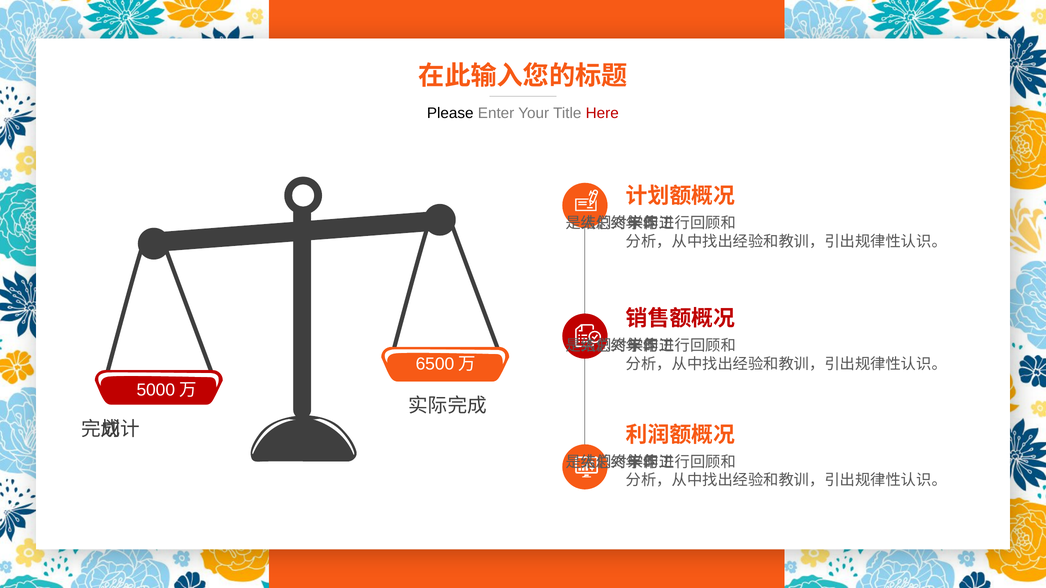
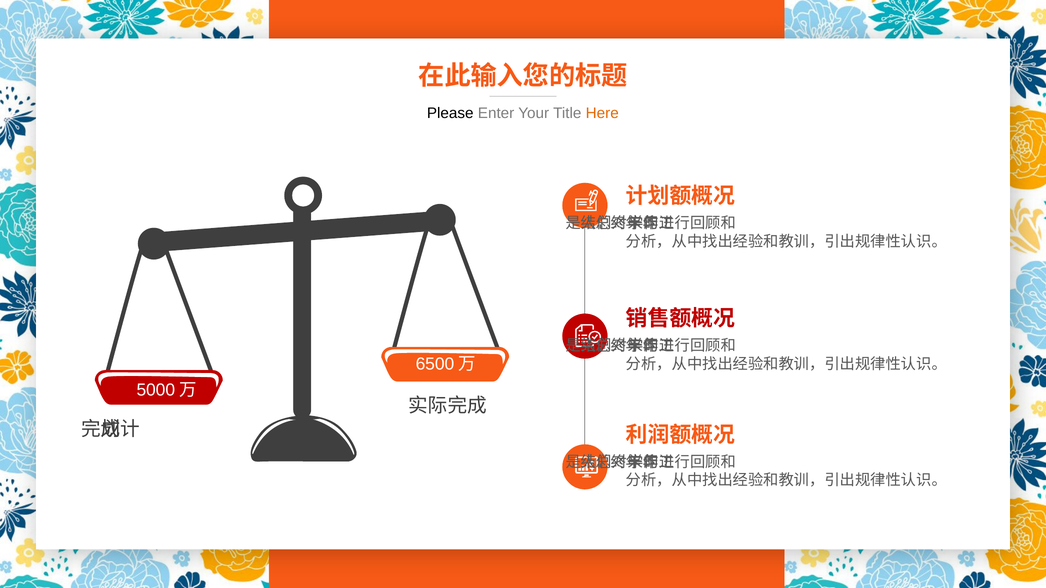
Here colour: red -> orange
